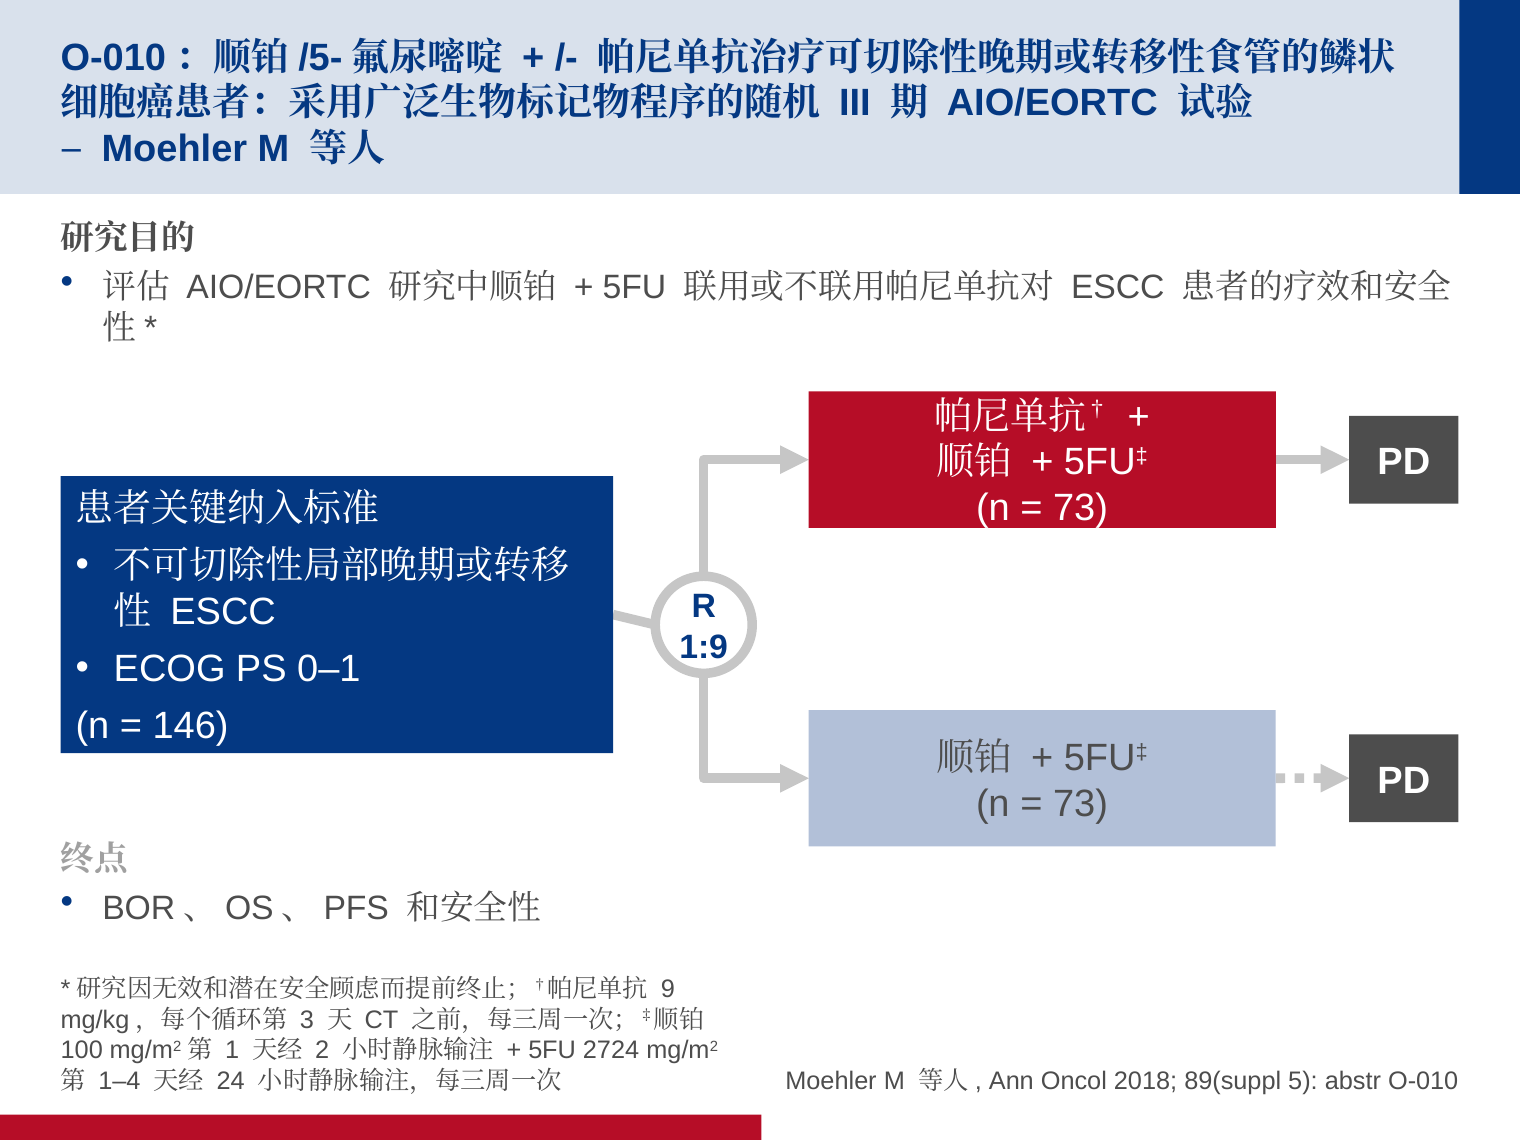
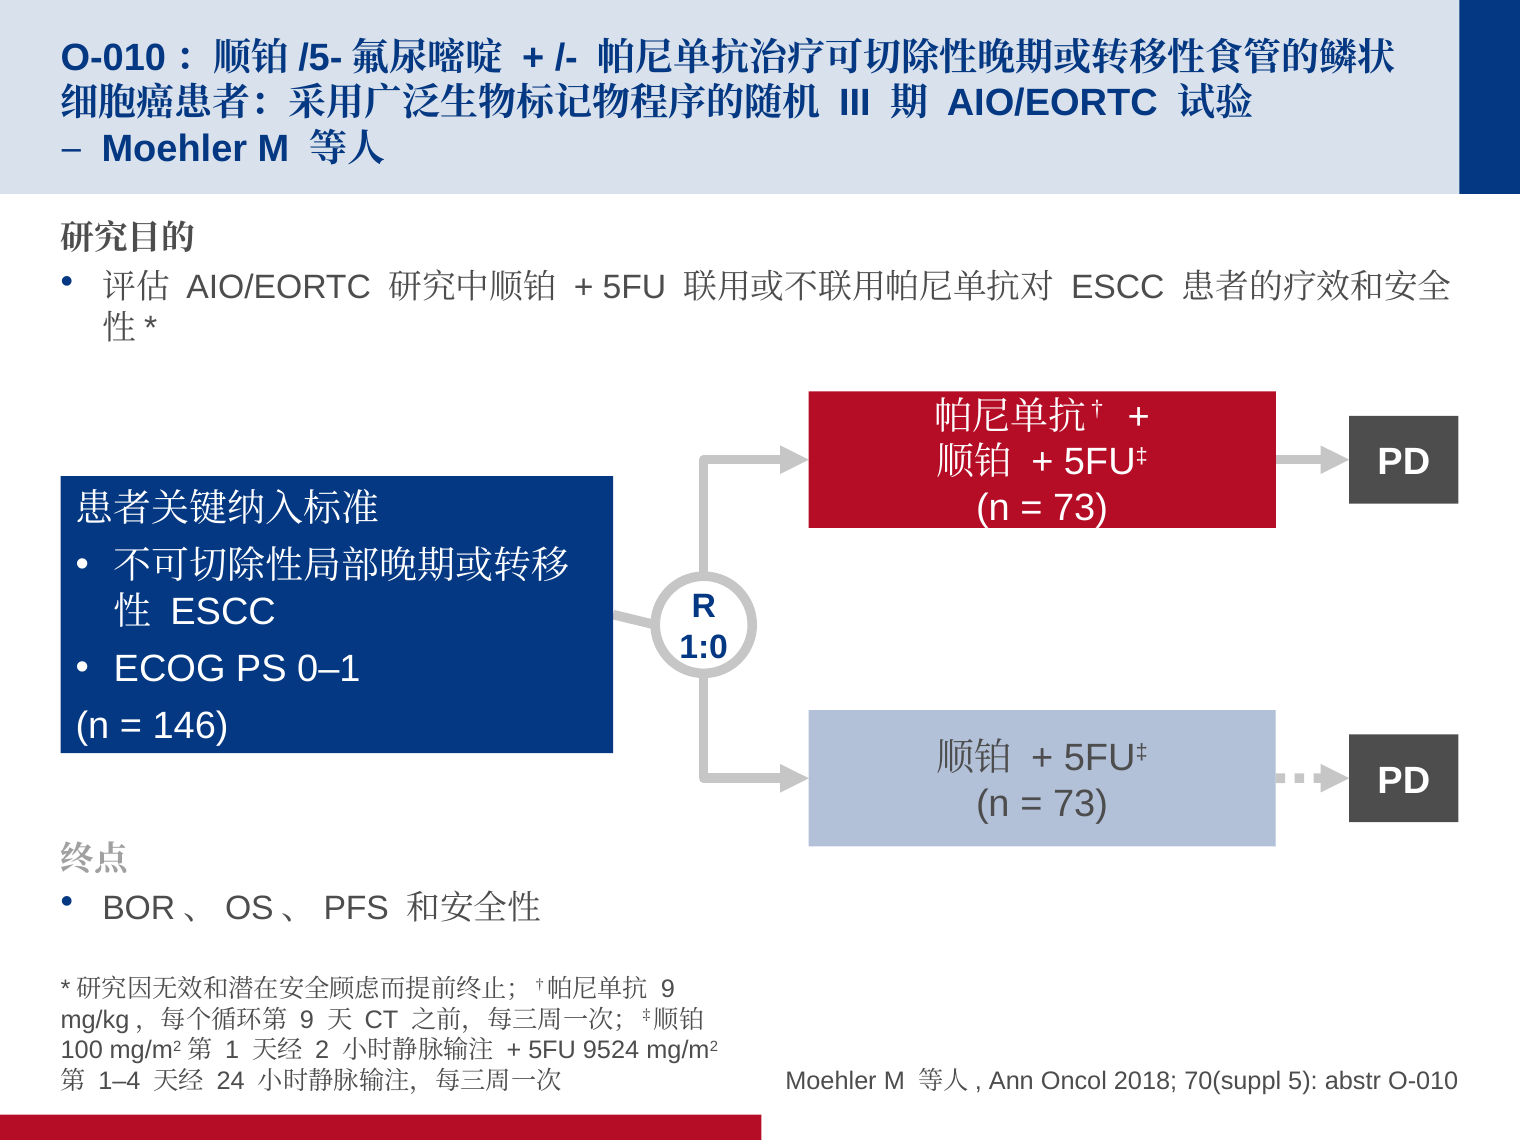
1:9: 1:9 -> 1:0
3 at (307, 1020): 3 -> 9
2724: 2724 -> 9524
89(suppl: 89(suppl -> 70(suppl
